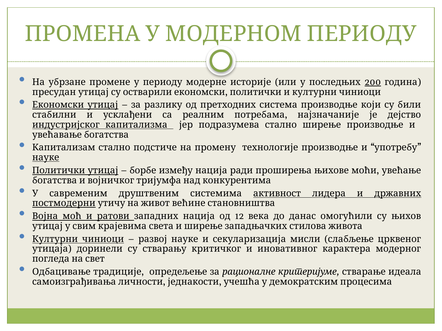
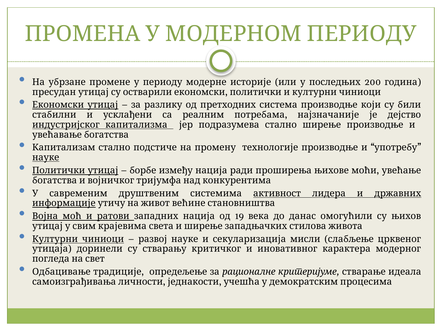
200 underline: present -> none
постмодерни: постмодерни -> информације
12: 12 -> 19
